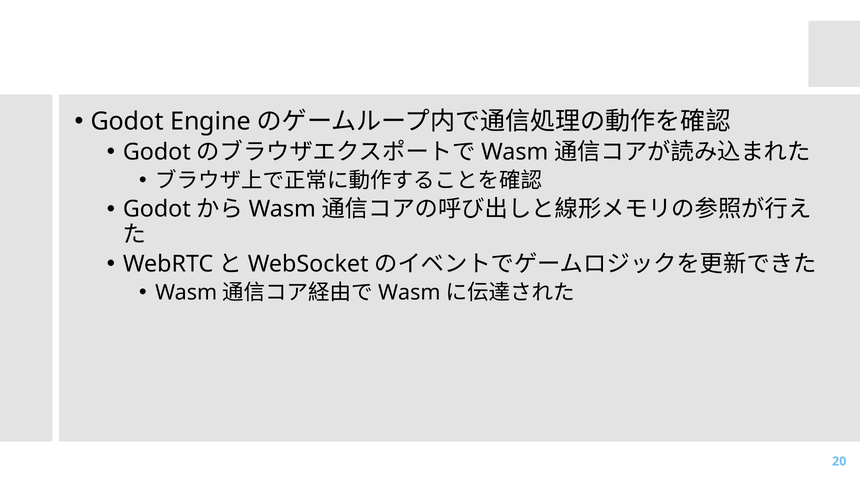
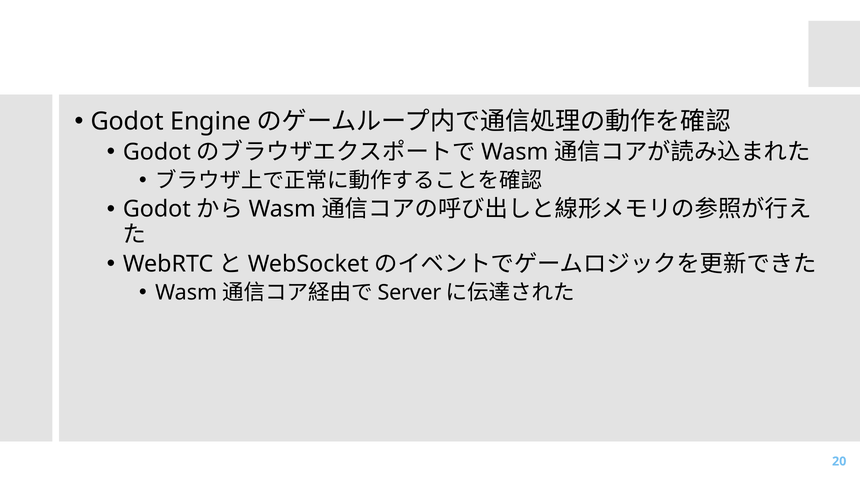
Wasm at (409, 293): Wasm -> Server
